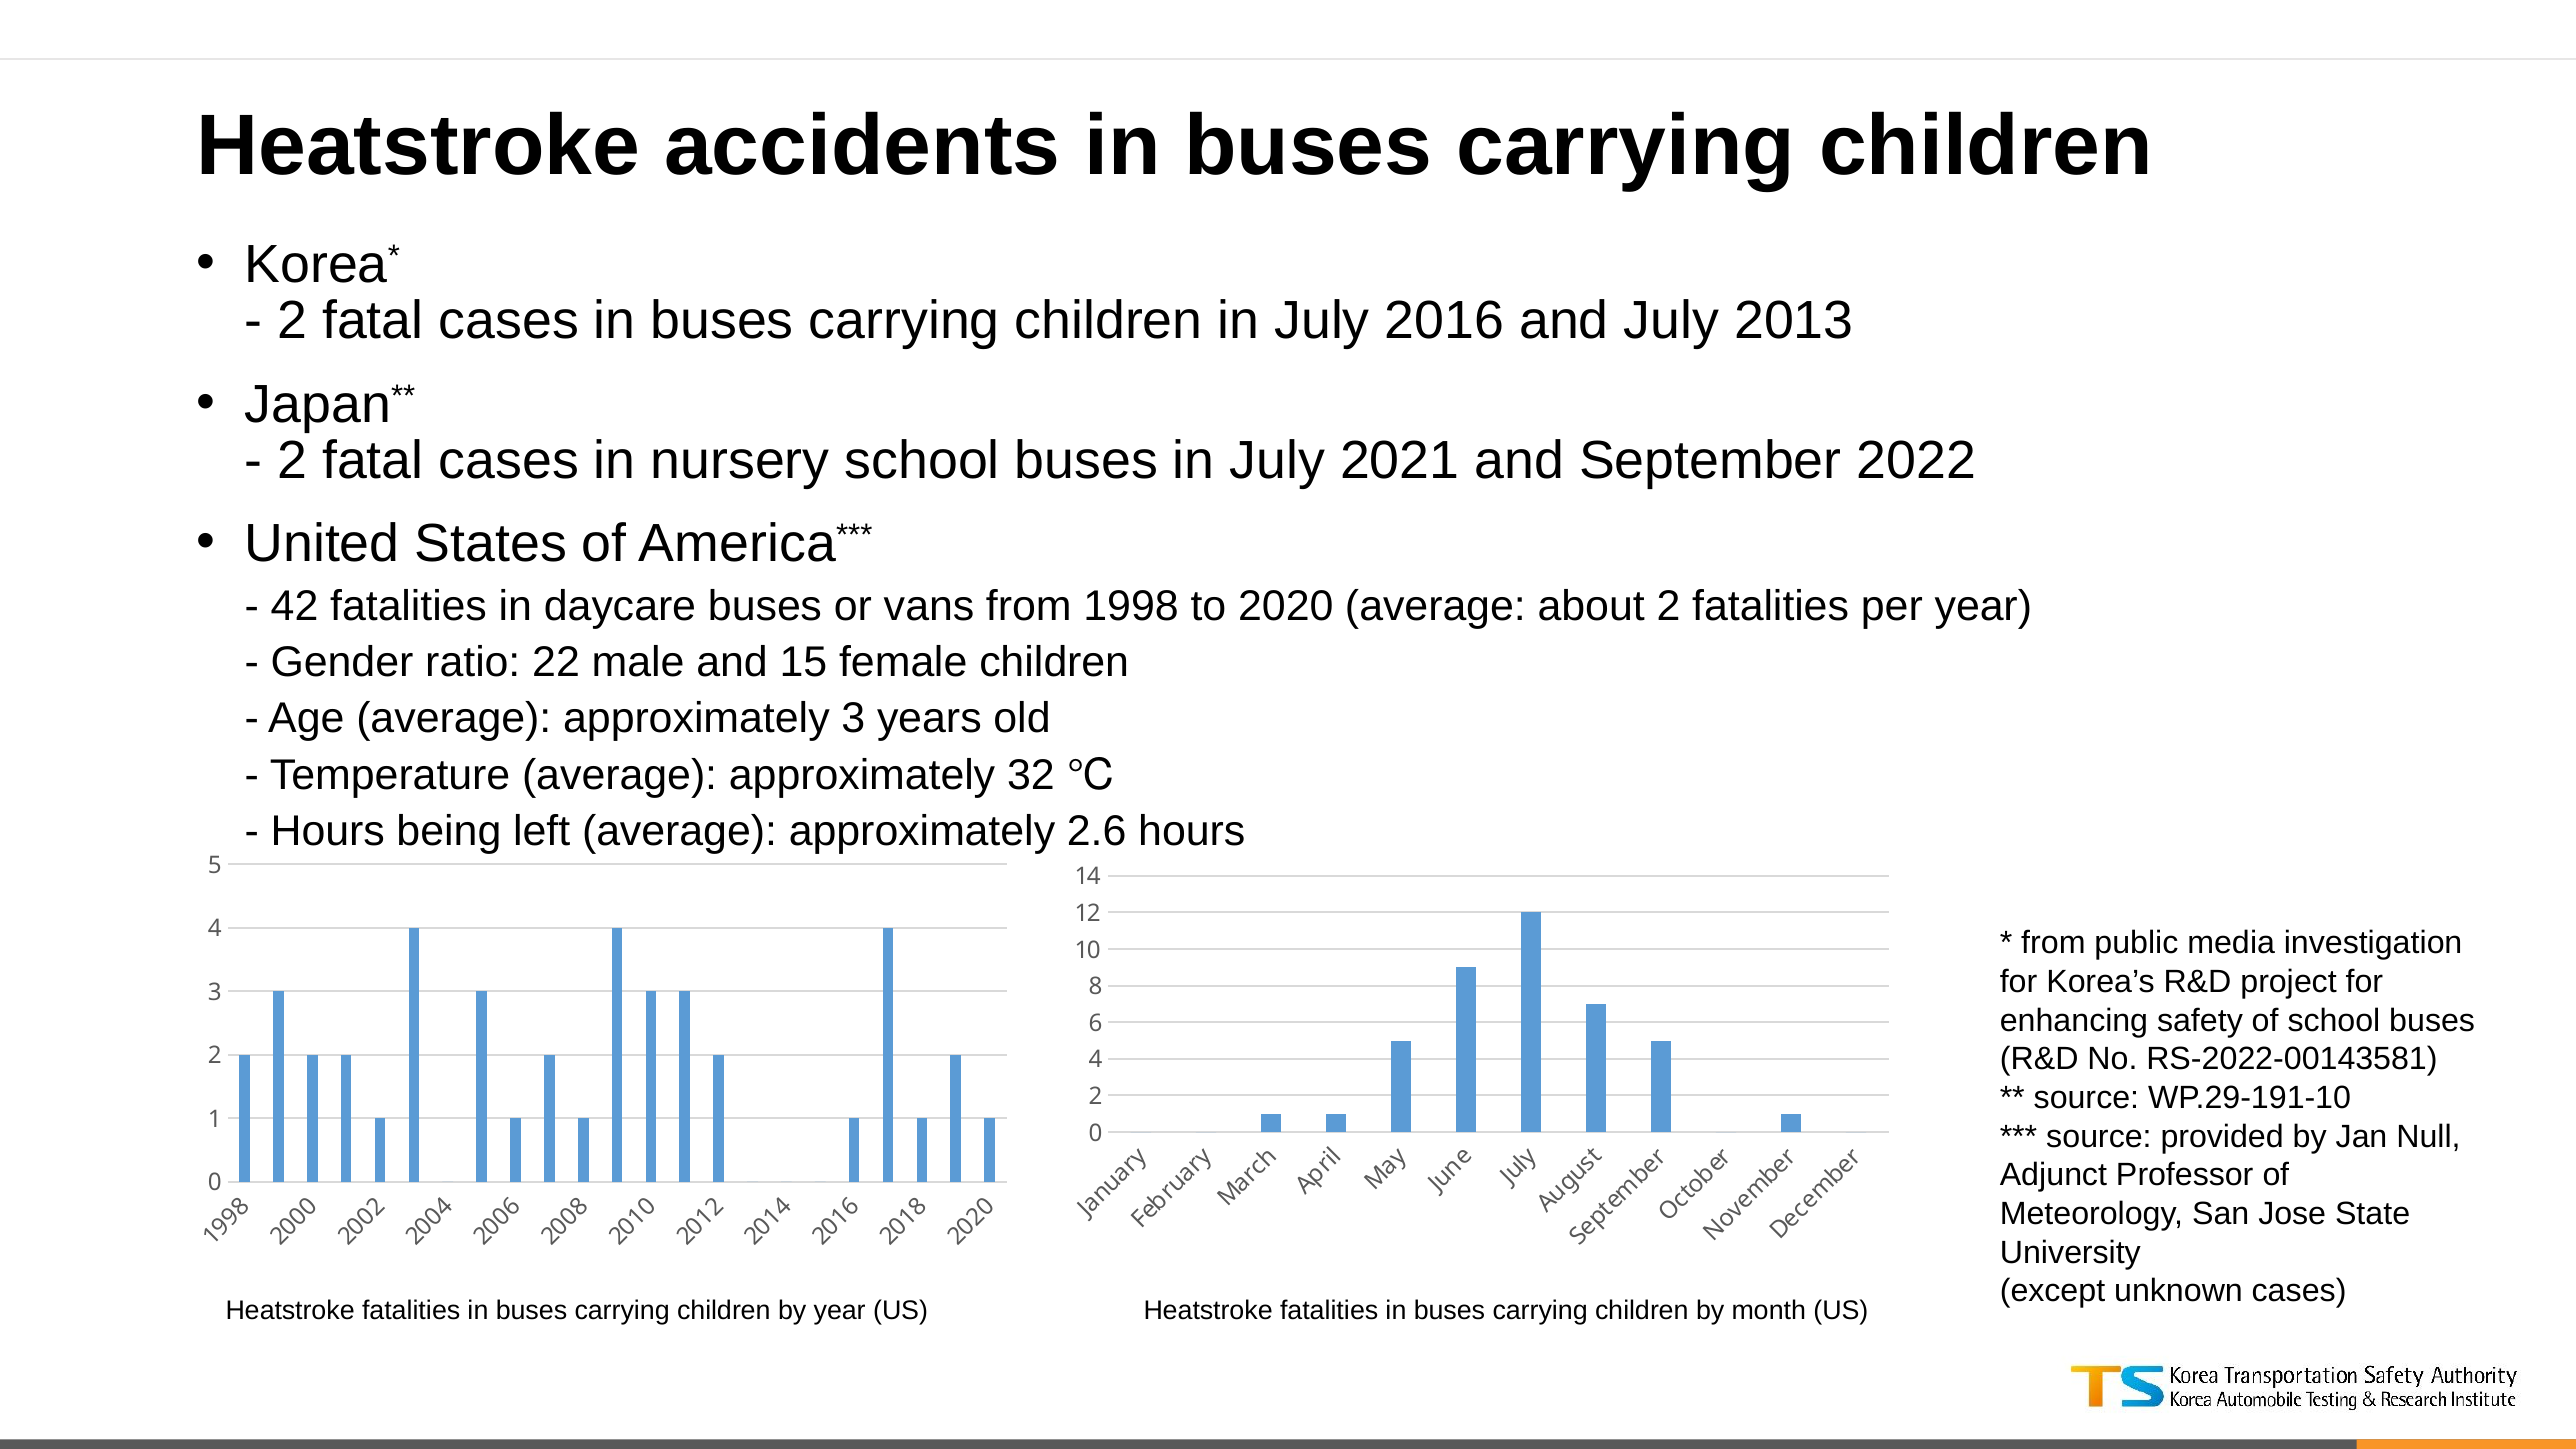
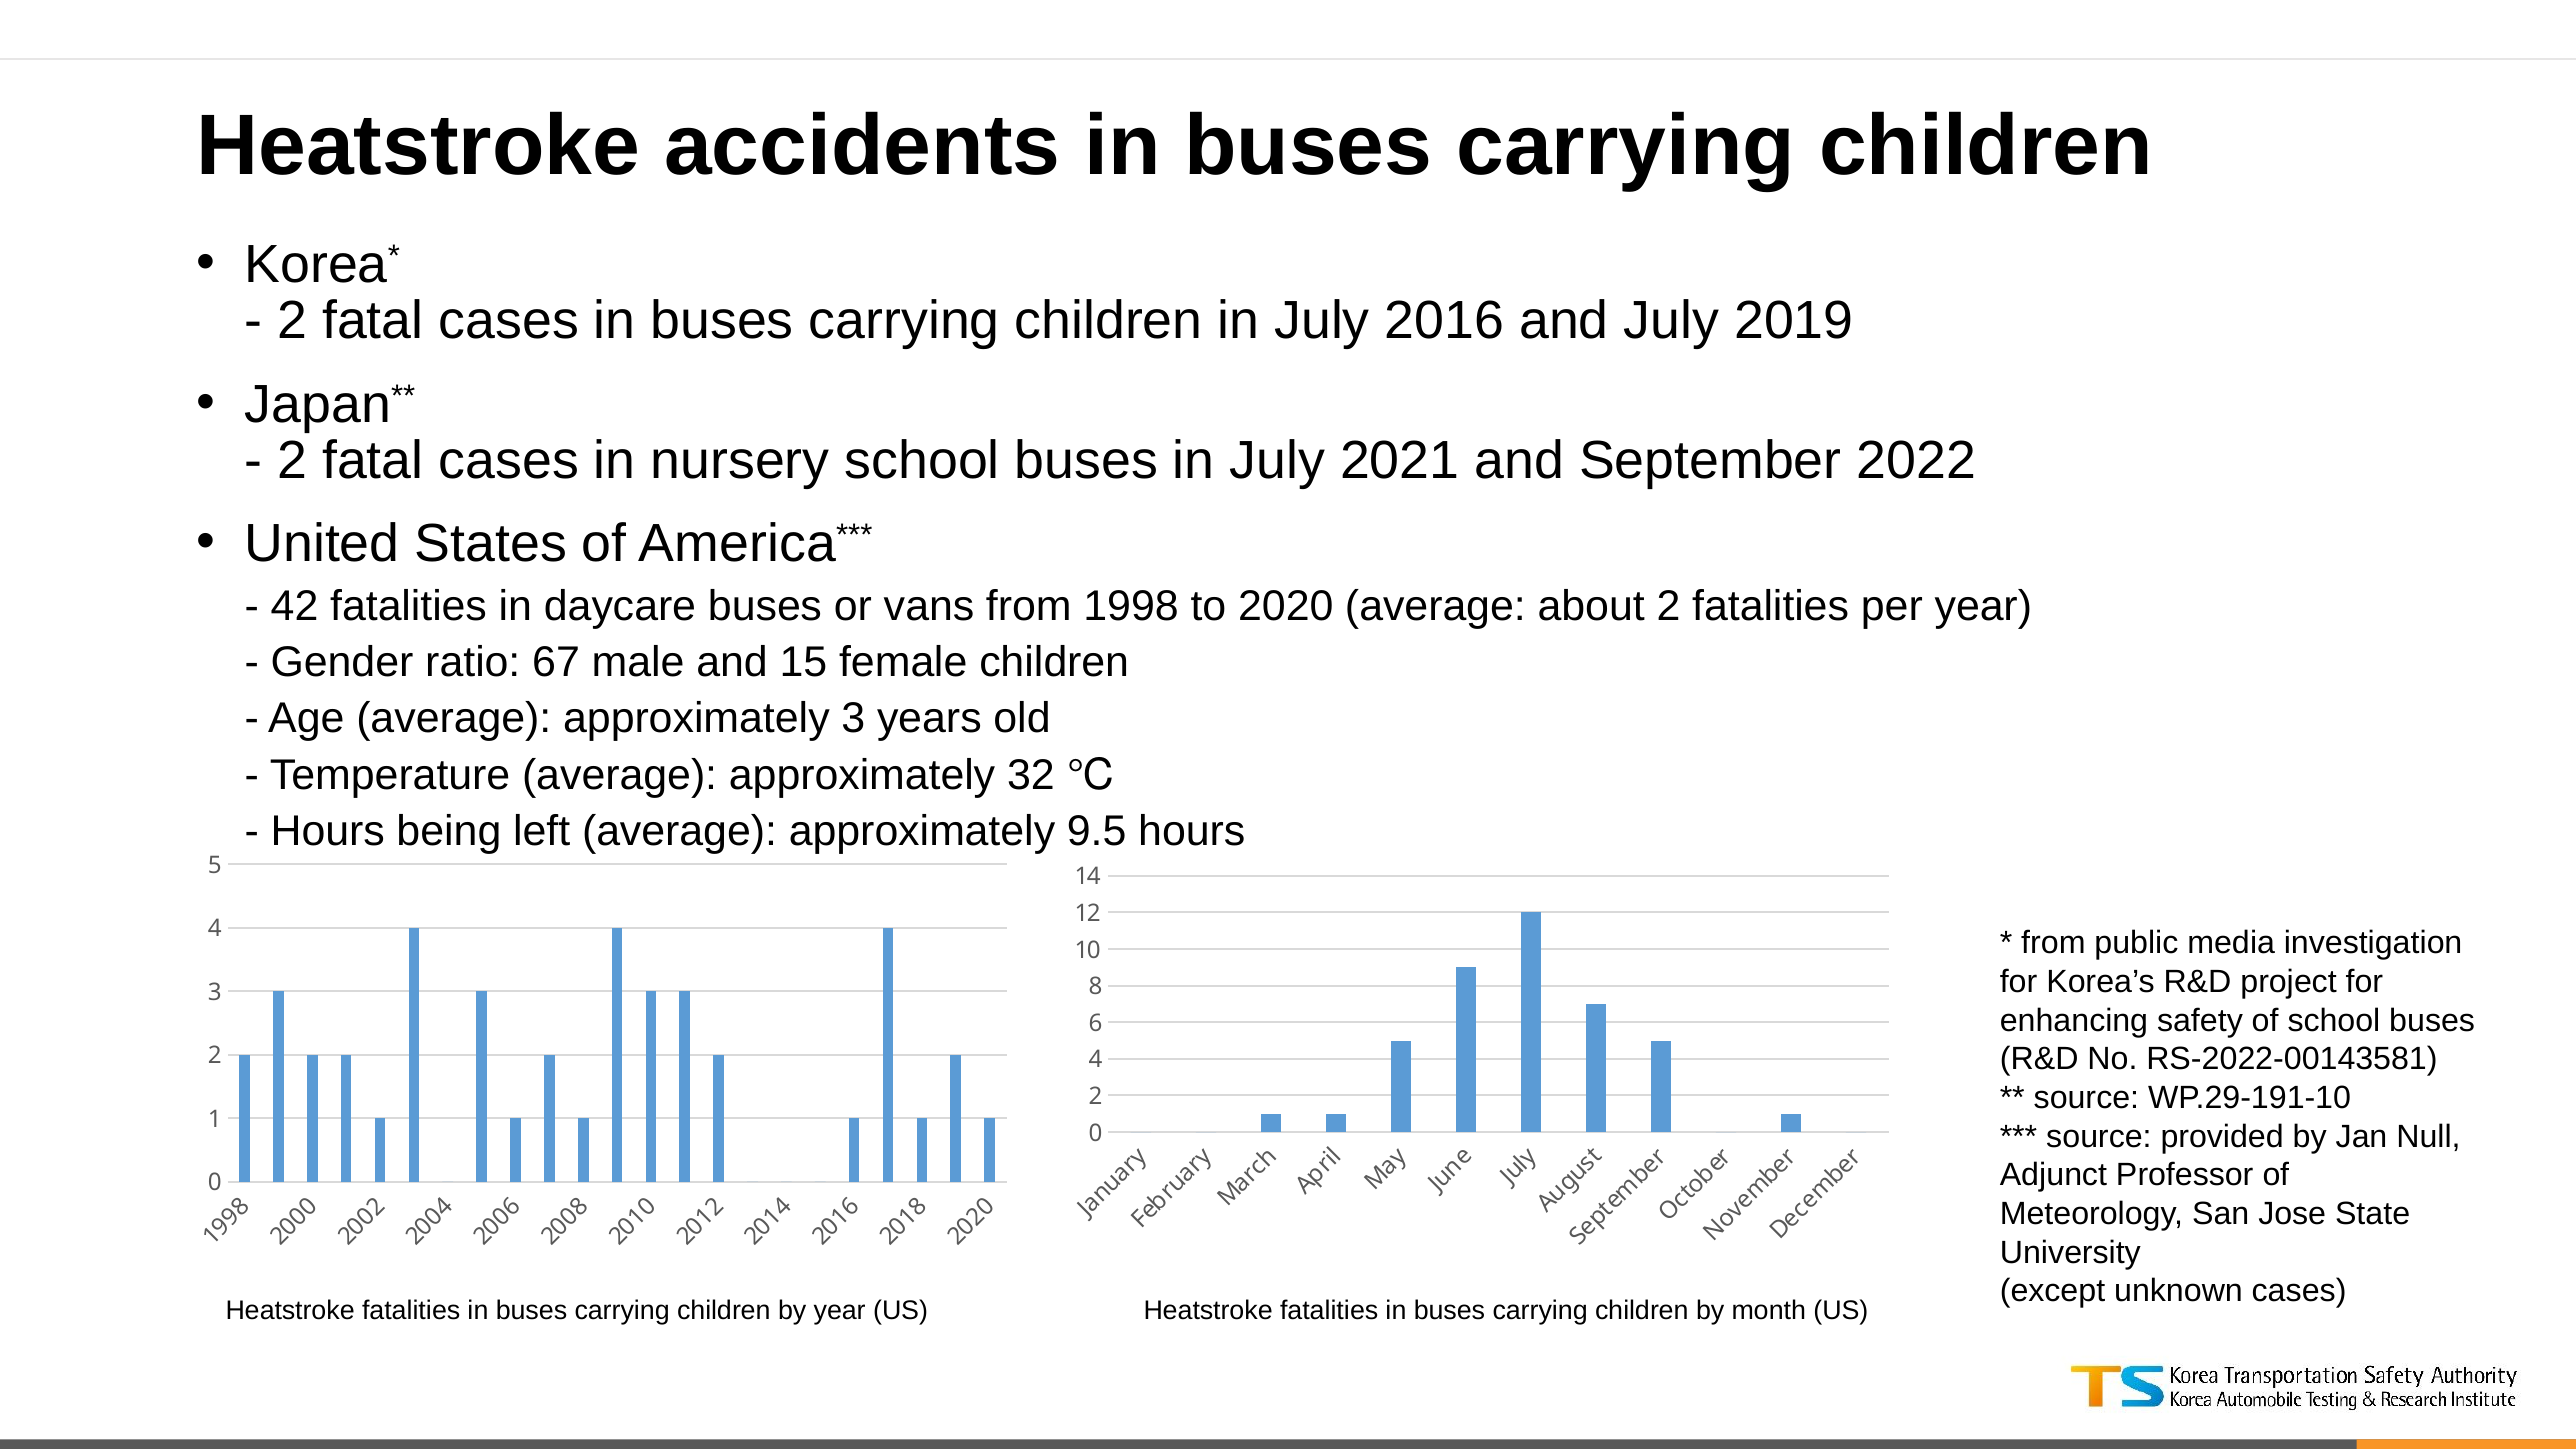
2013: 2013 -> 2019
22: 22 -> 67
2.6: 2.6 -> 9.5
